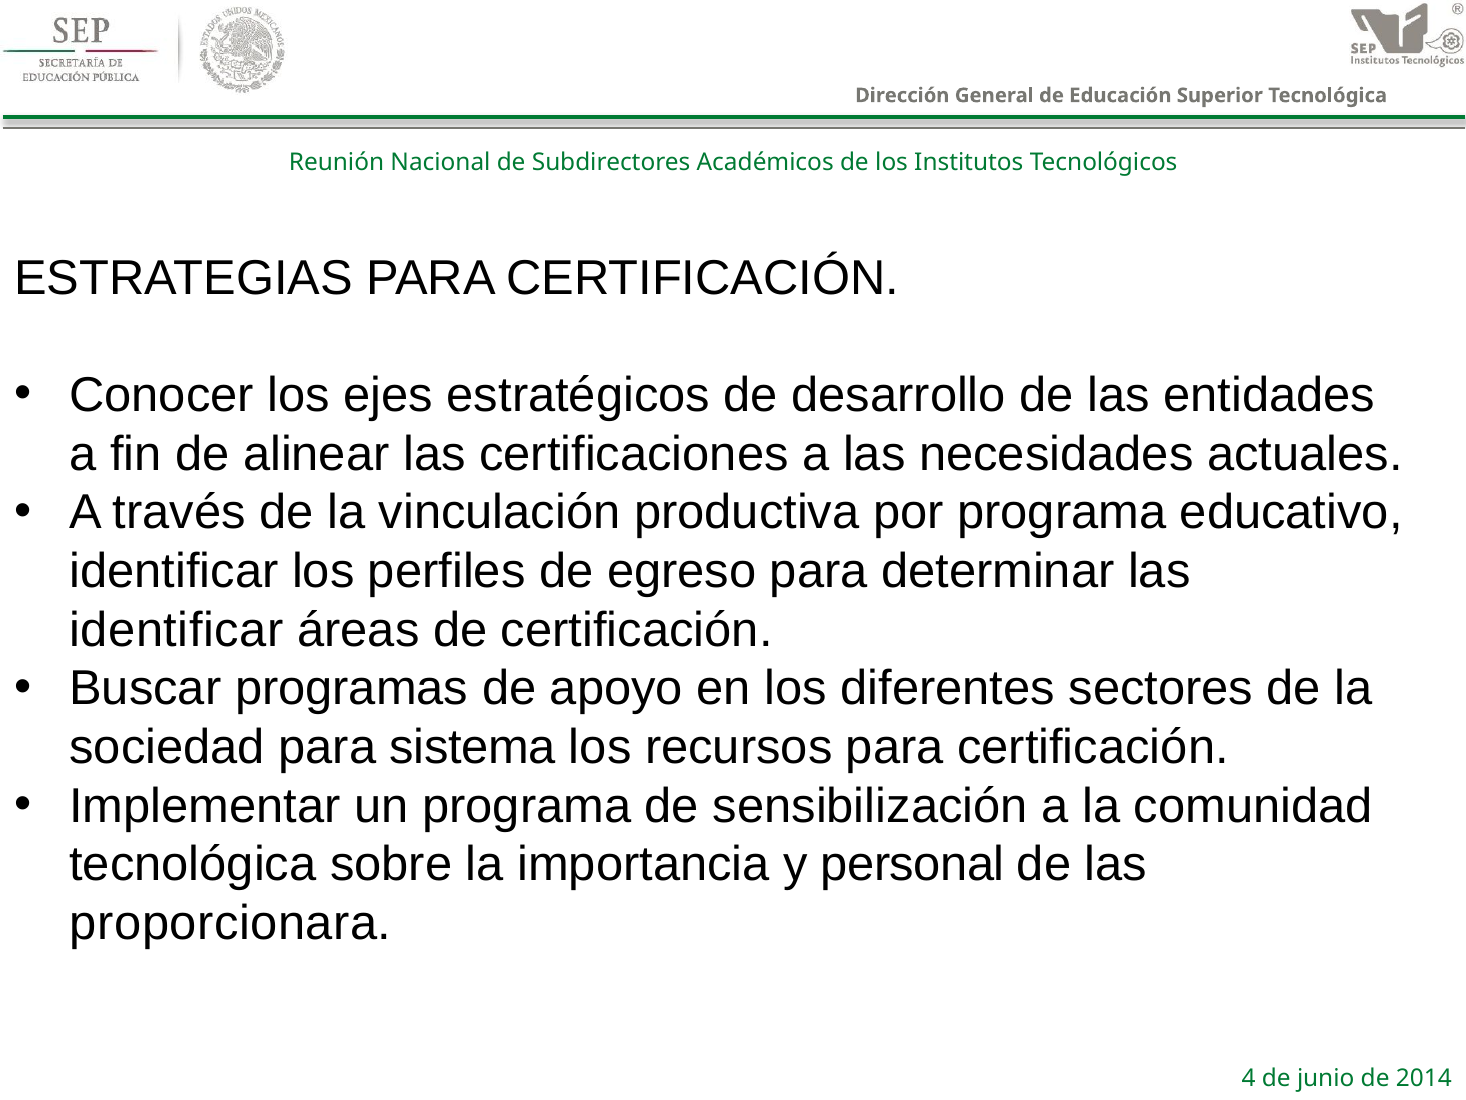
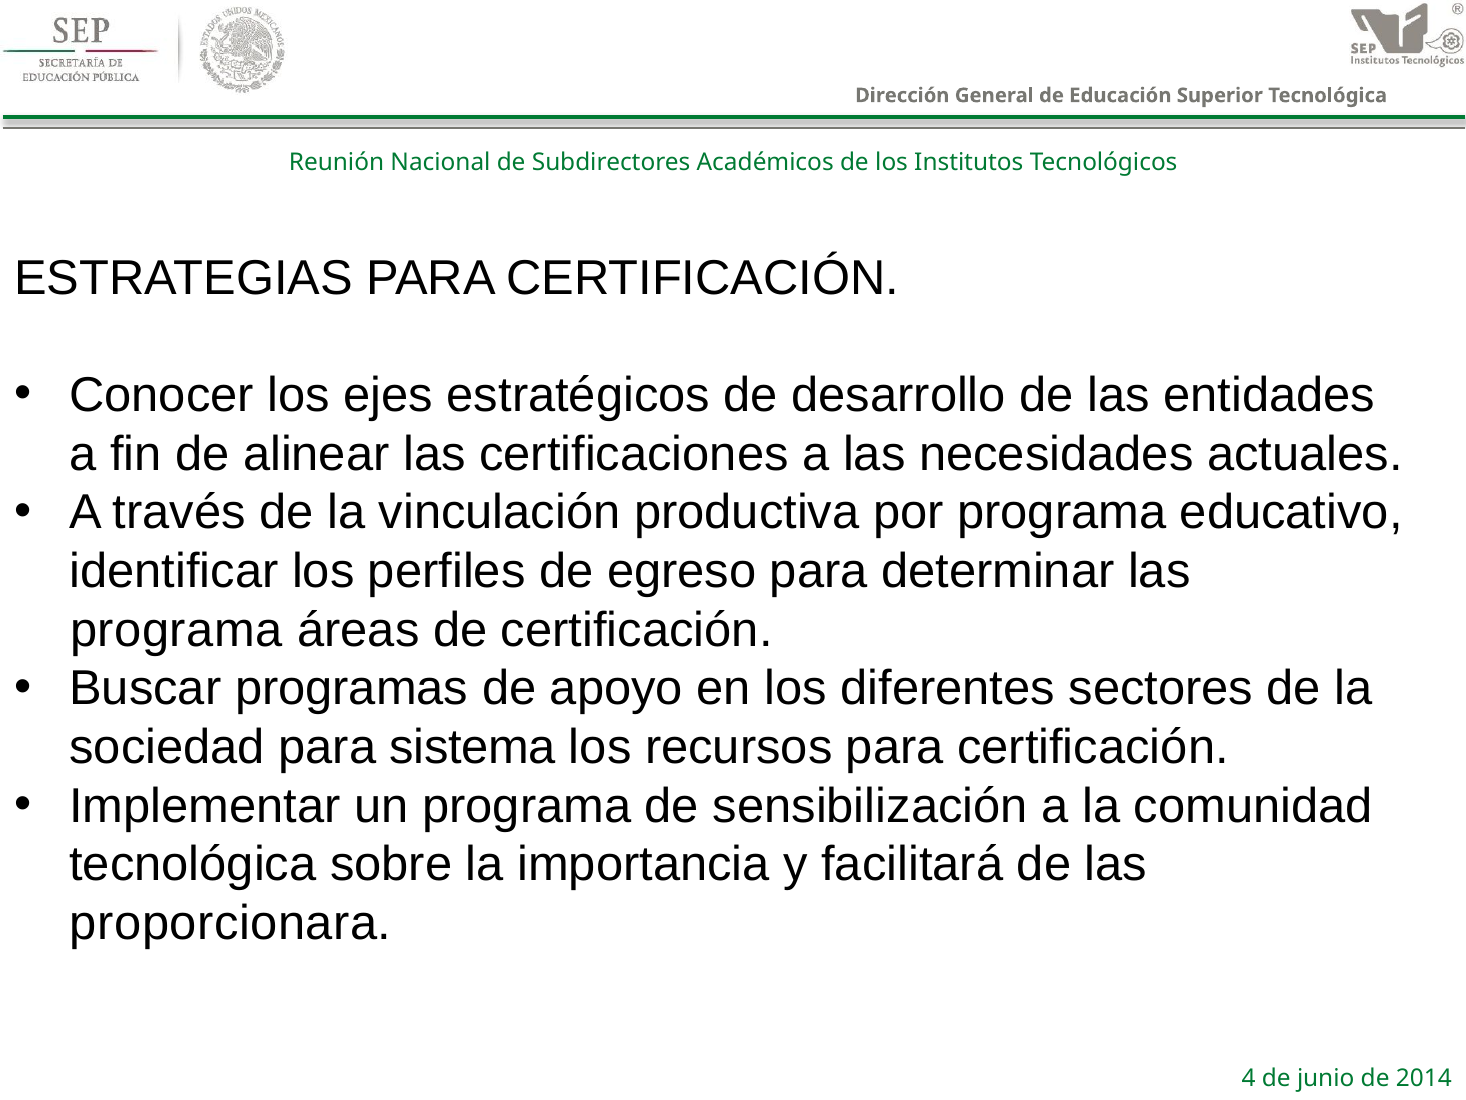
identificar at (176, 630): identificar -> programa
personal: personal -> facilitará
